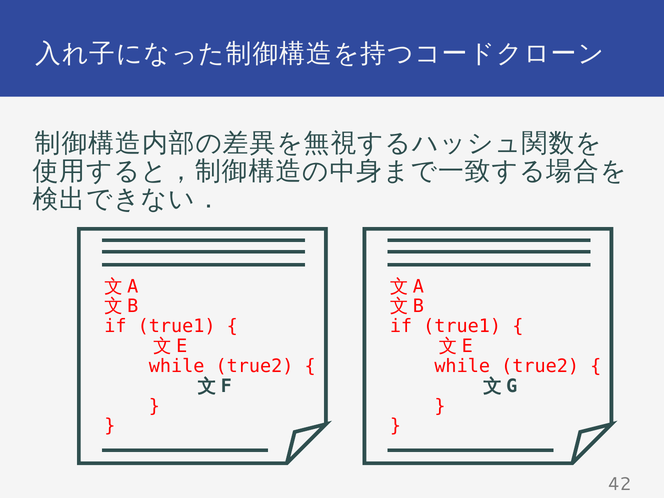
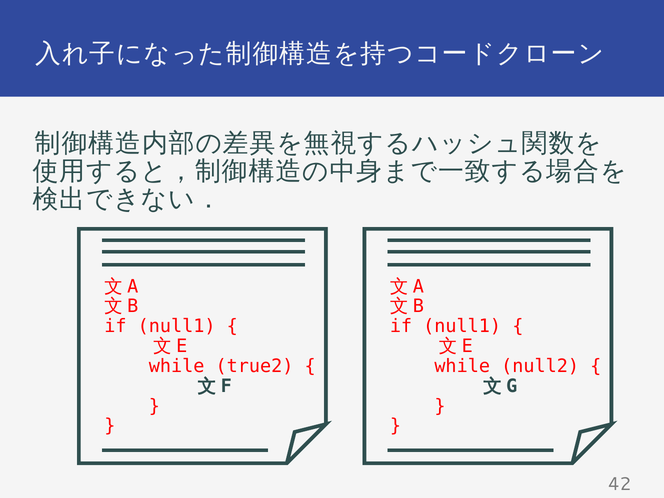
true1 at (177, 326): true1 -> null1
true1 at (462, 326): true1 -> null1
true2 at (540, 366): true2 -> null2
